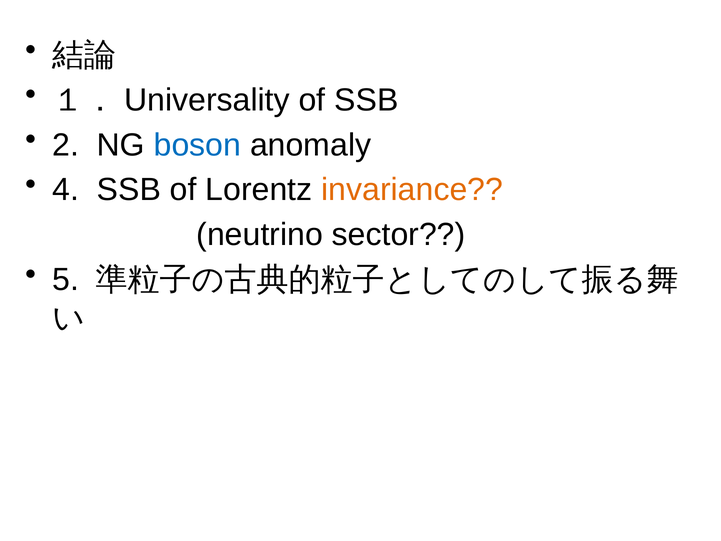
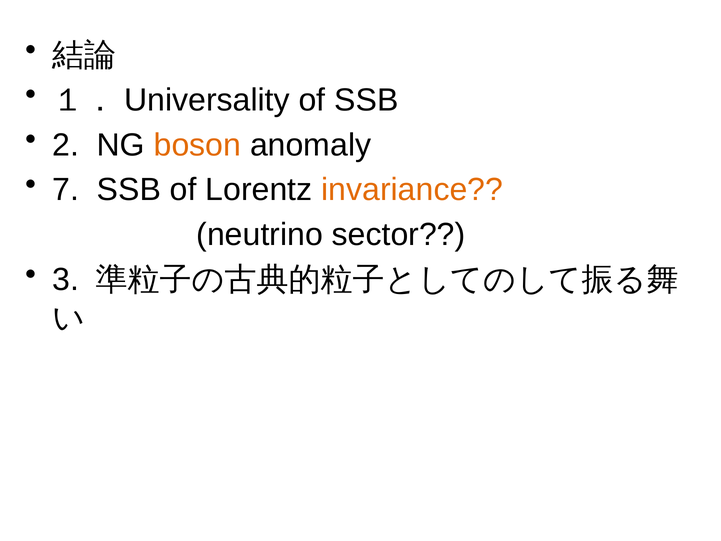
boson colour: blue -> orange
4: 4 -> 7
5: 5 -> 3
